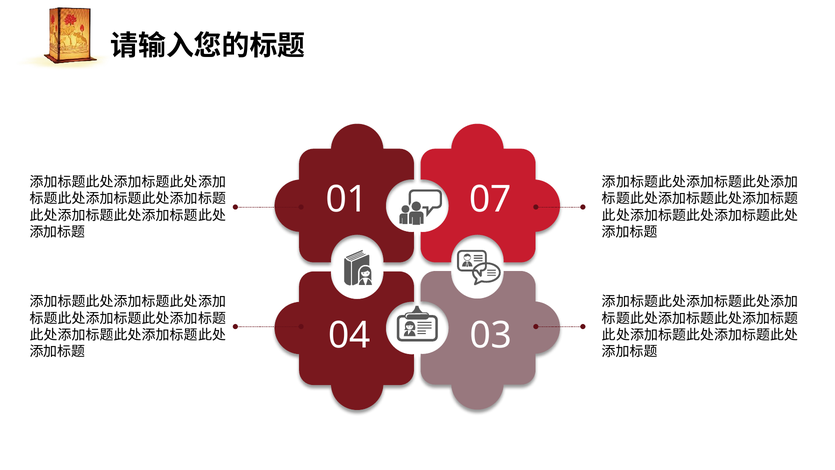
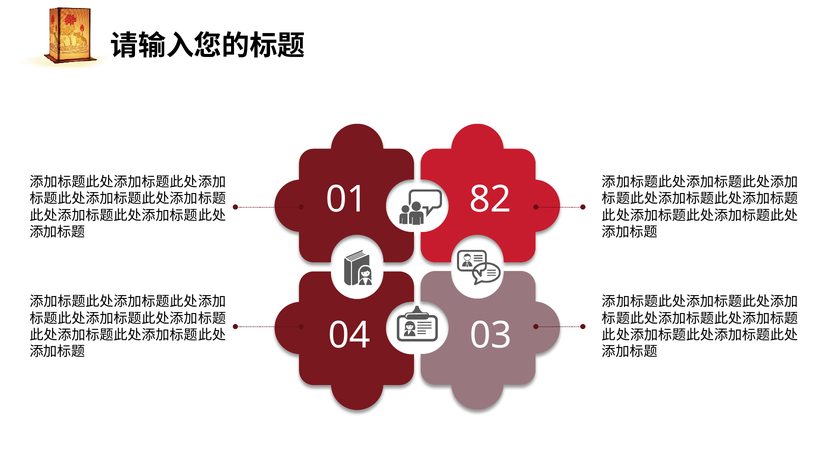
07: 07 -> 82
